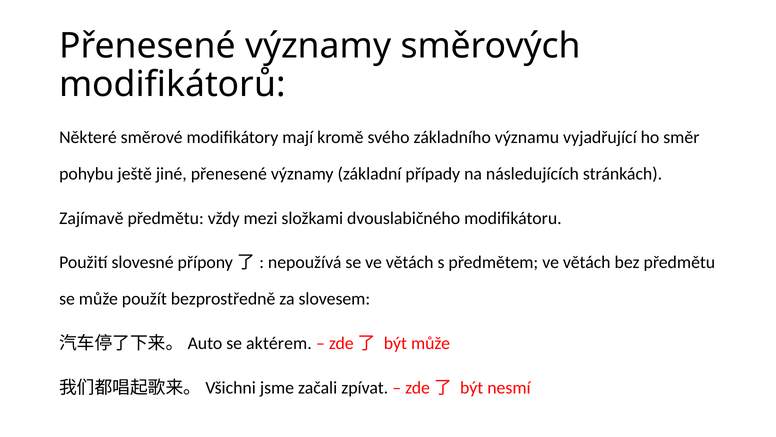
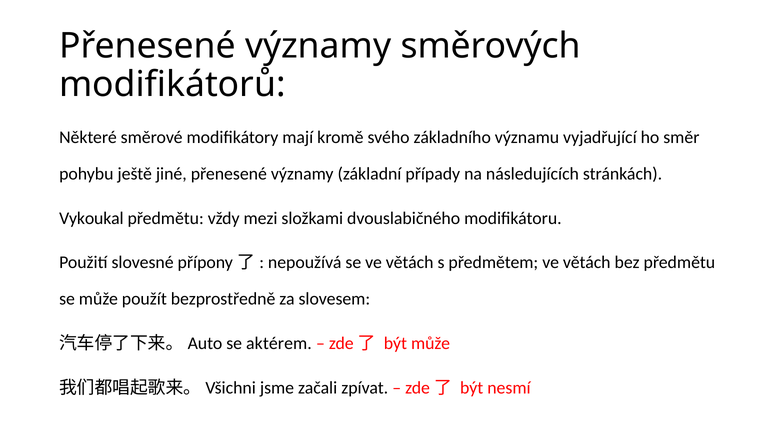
Zajímavě: Zajímavě -> Vykoukal
